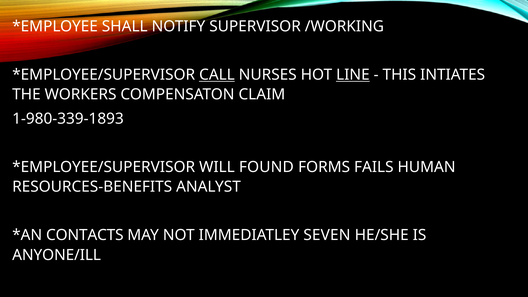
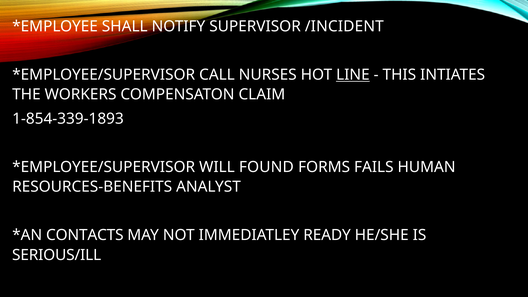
/WORKING: /WORKING -> /INCIDENT
CALL underline: present -> none
1-980-339-1893: 1-980-339-1893 -> 1-854-339-1893
SEVEN: SEVEN -> READY
ANYONE/ILL: ANYONE/ILL -> SERIOUS/ILL
